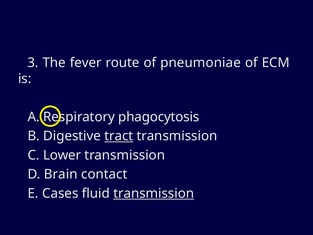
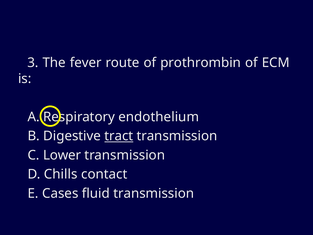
pneumoniae: pneumoniae -> prothrombin
phagocytosis: phagocytosis -> endothelium
Brain: Brain -> Chills
transmission at (154, 193) underline: present -> none
